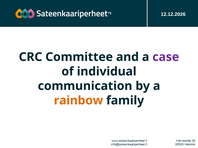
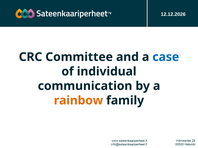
case colour: purple -> blue
